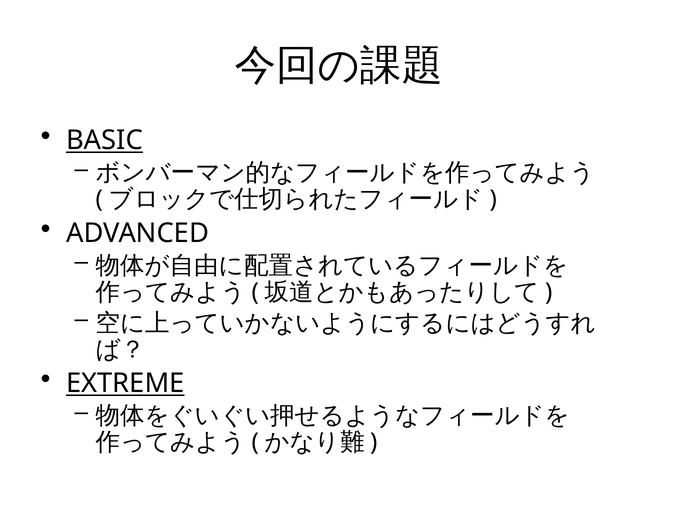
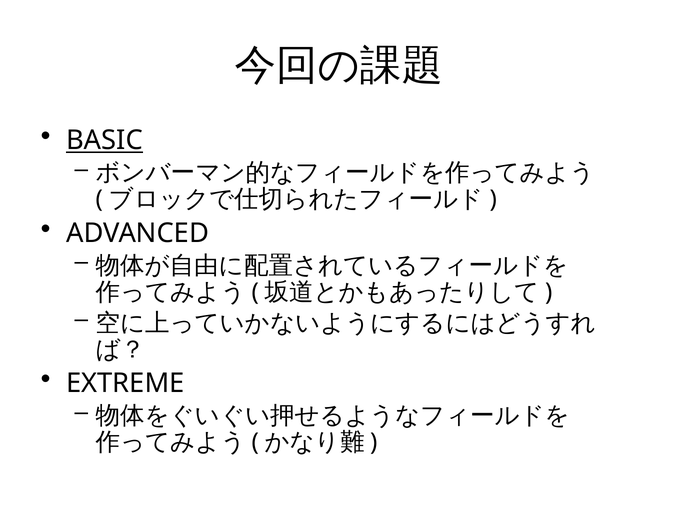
EXTREME underline: present -> none
